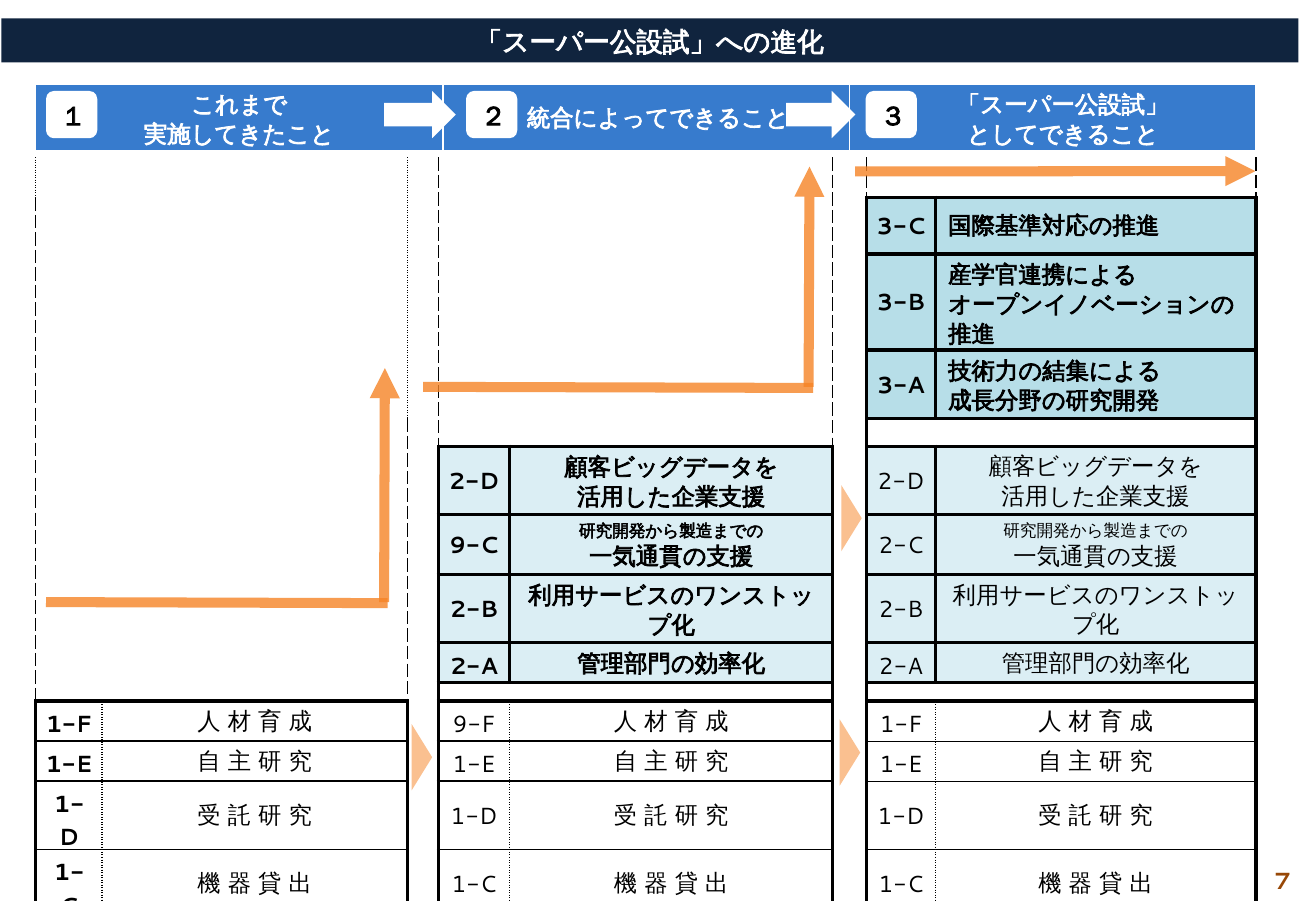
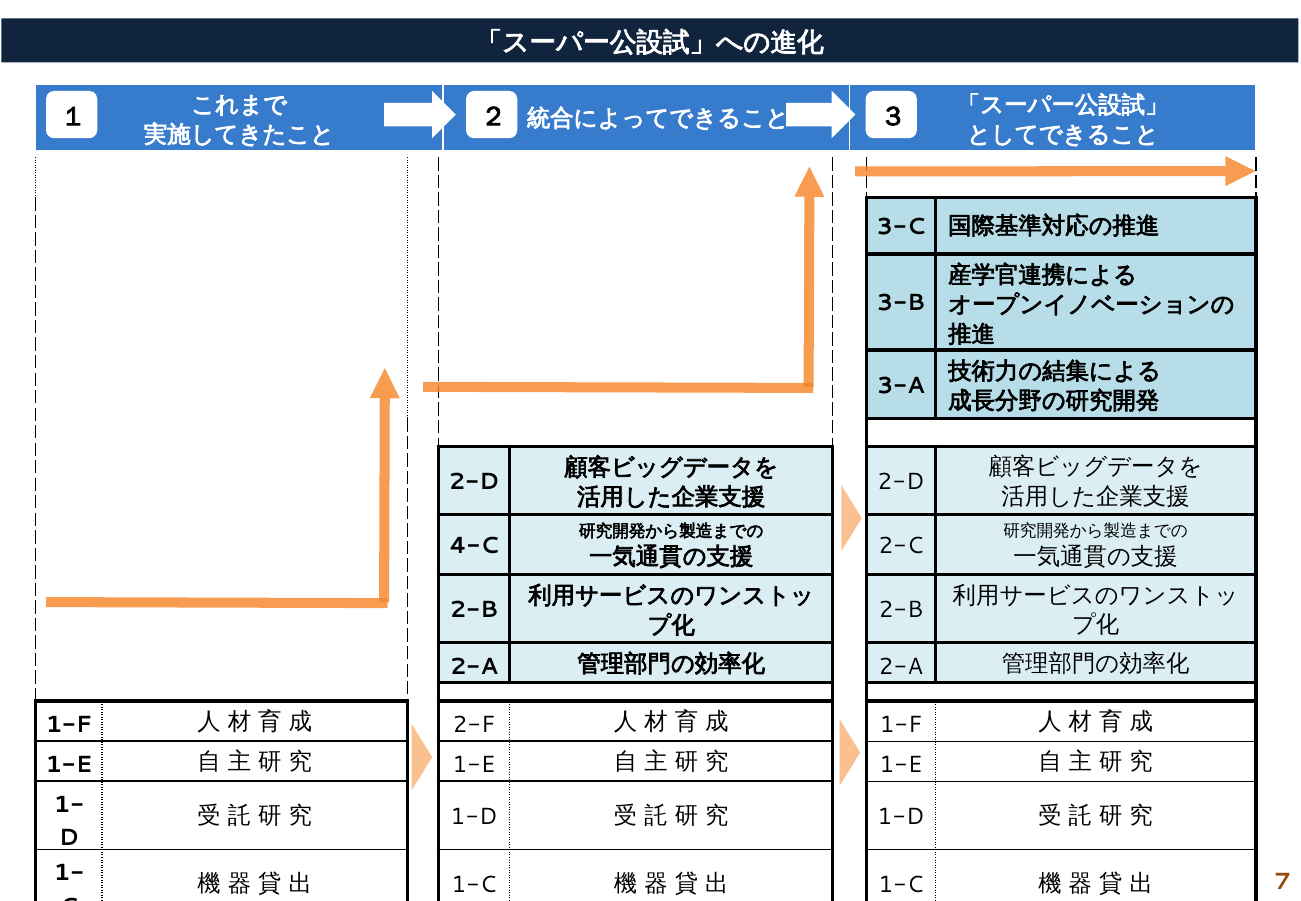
9-C: 9-C -> 4-C
9-F: 9-F -> 2-F
